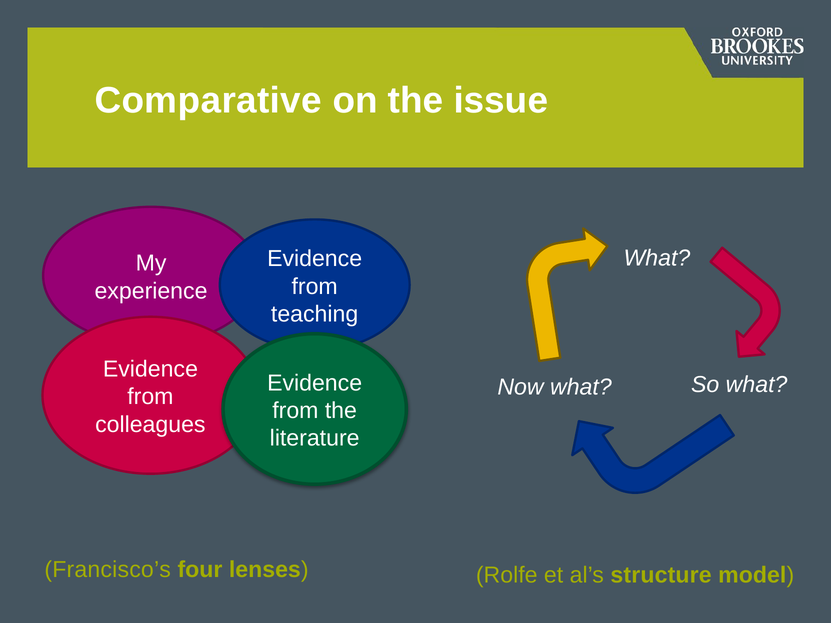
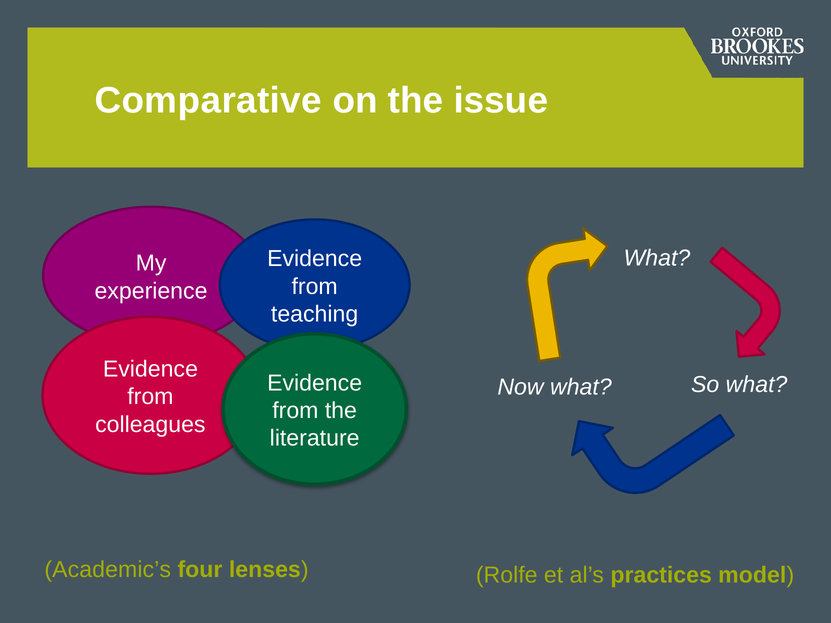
Francisco’s: Francisco’s -> Academic’s
structure: structure -> practices
